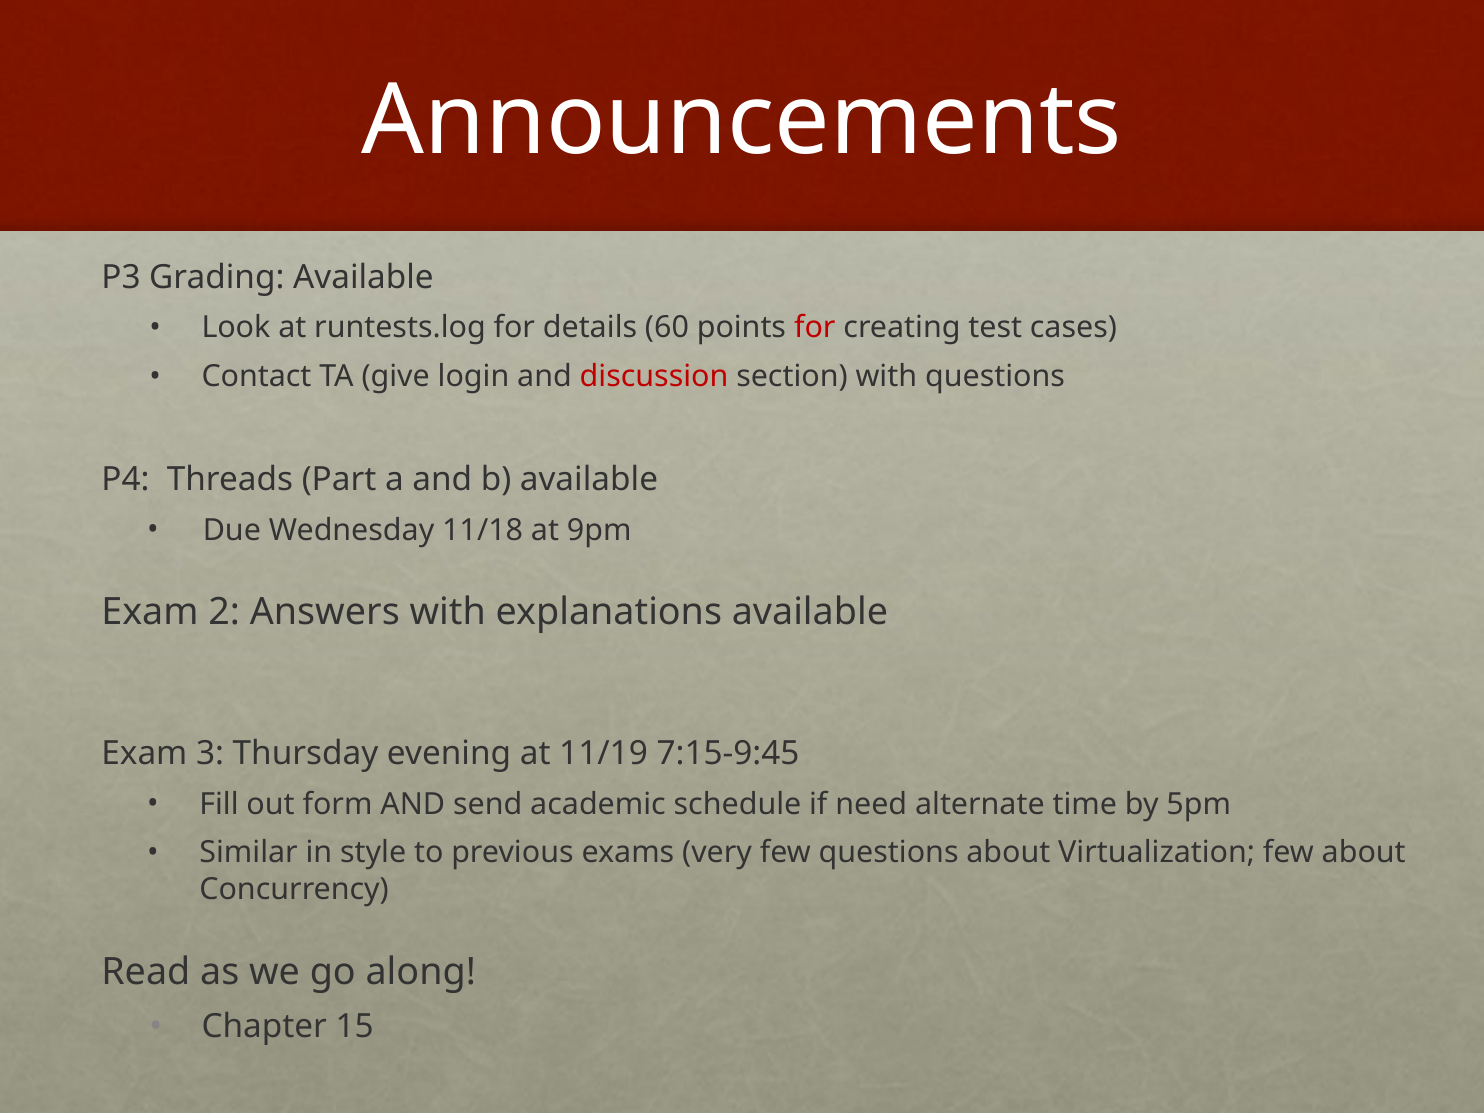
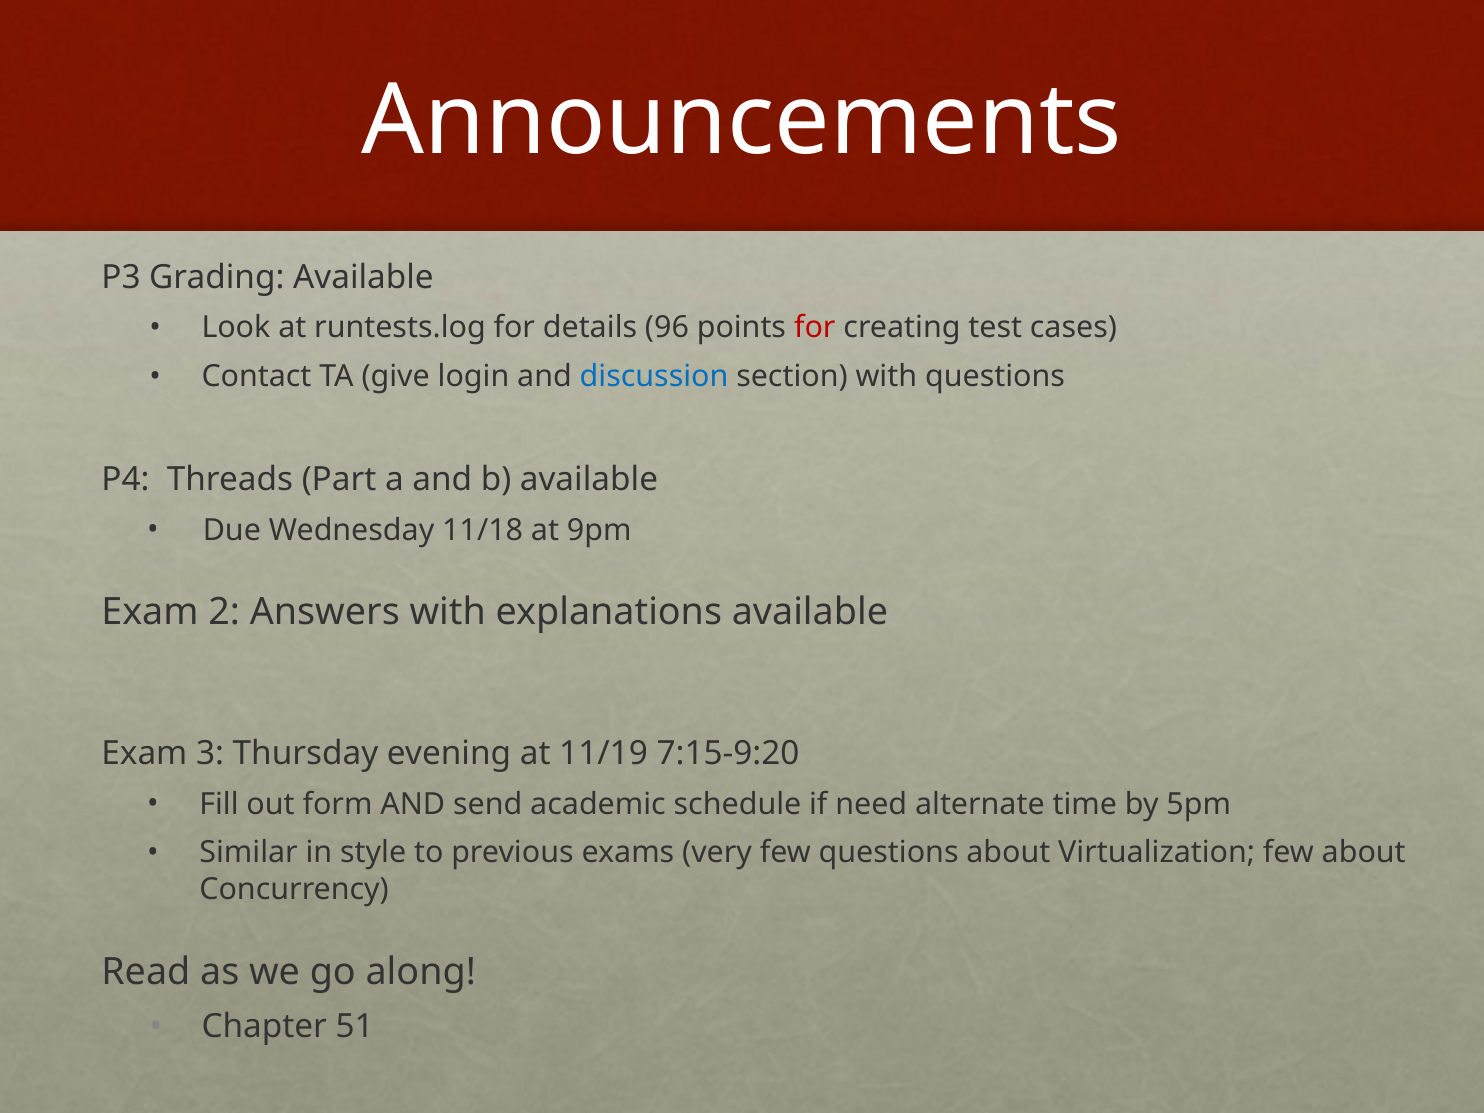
60: 60 -> 96
discussion colour: red -> blue
7:15-9:45: 7:15-9:45 -> 7:15-9:20
15: 15 -> 51
